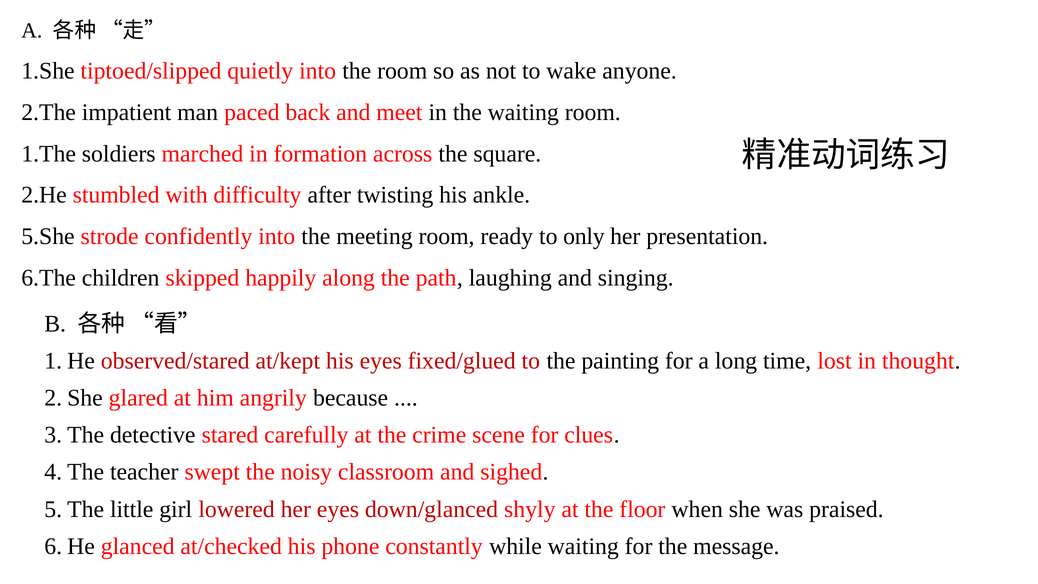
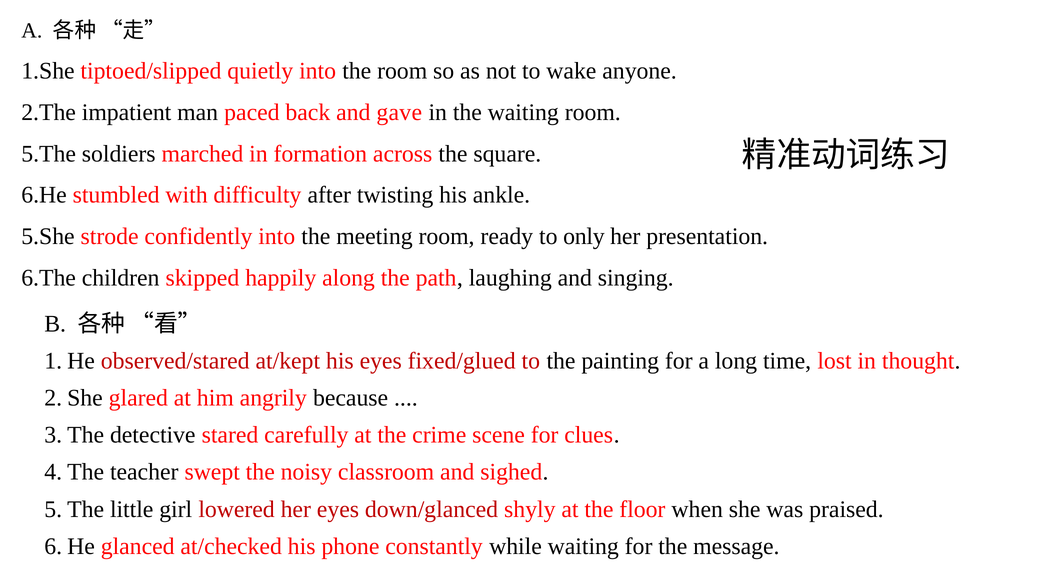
meet: meet -> gave
1.The at (49, 154): 1.The -> 5.The
2.He at (44, 195): 2.He -> 6.He
